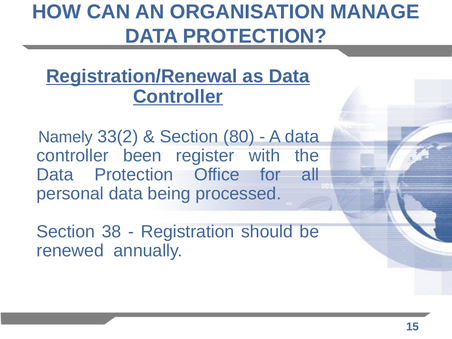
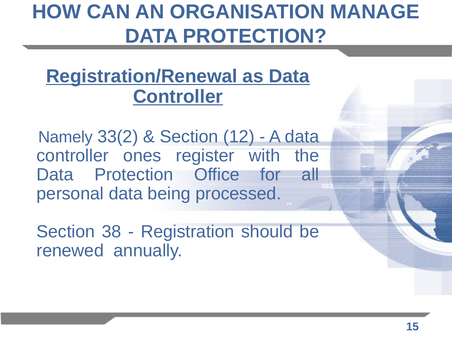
80: 80 -> 12
been: been -> ones
